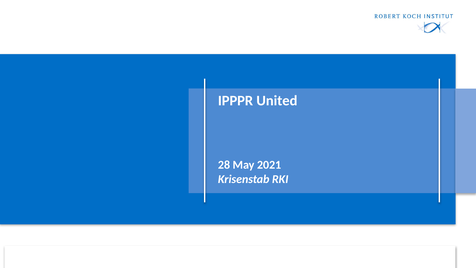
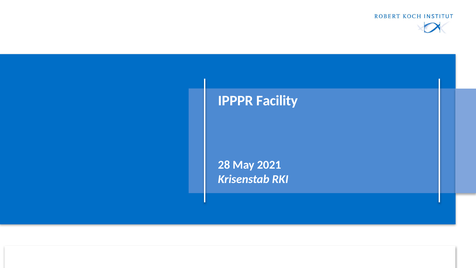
United: United -> Facility
